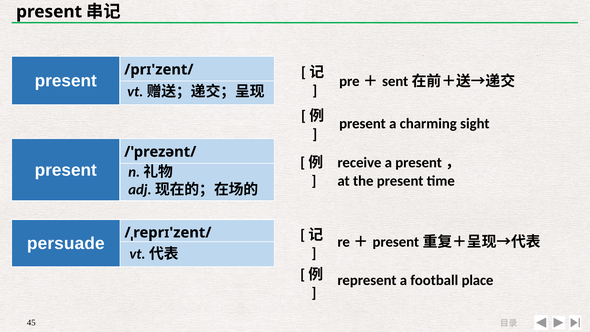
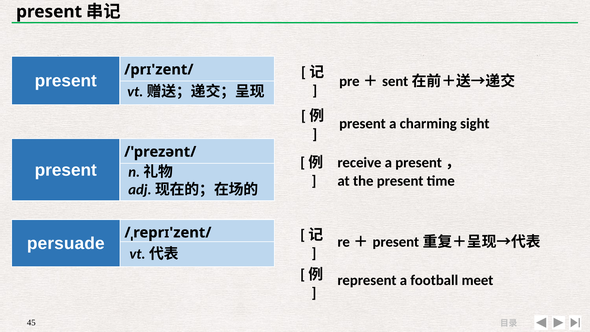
place: place -> meet
